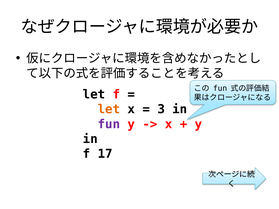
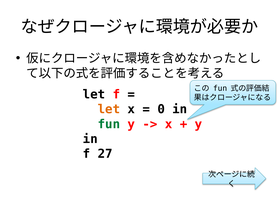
3: 3 -> 0
fun at (109, 124) colour: purple -> green
17: 17 -> 27
